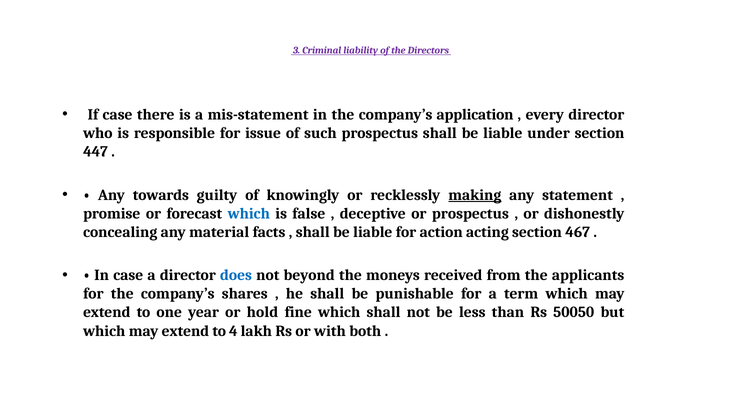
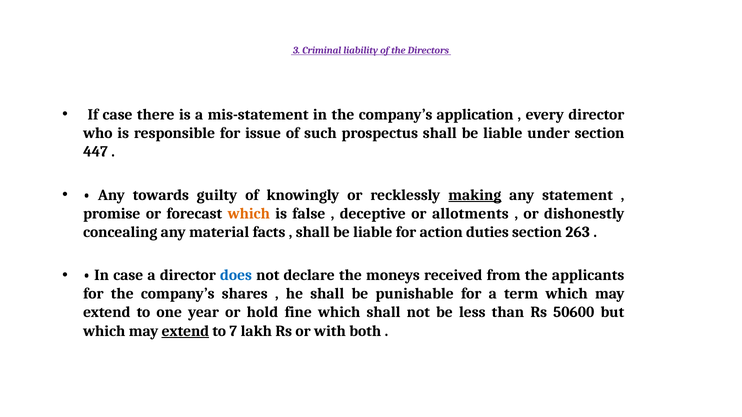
which at (249, 214) colour: blue -> orange
or prospectus: prospectus -> allotments
acting: acting -> duties
467: 467 -> 263
beyond: beyond -> declare
50050: 50050 -> 50600
extend at (185, 331) underline: none -> present
4: 4 -> 7
